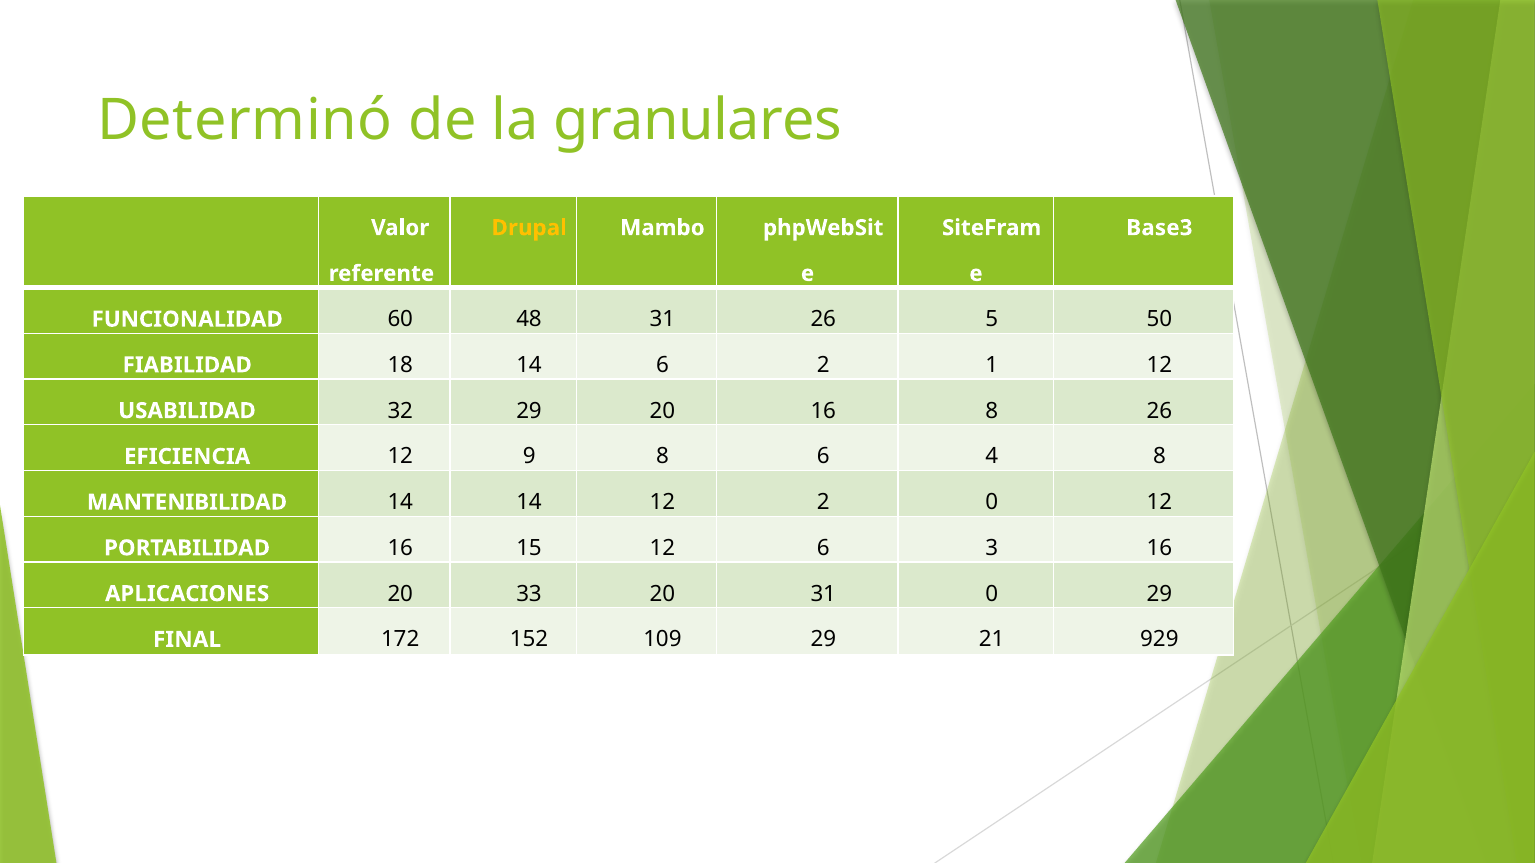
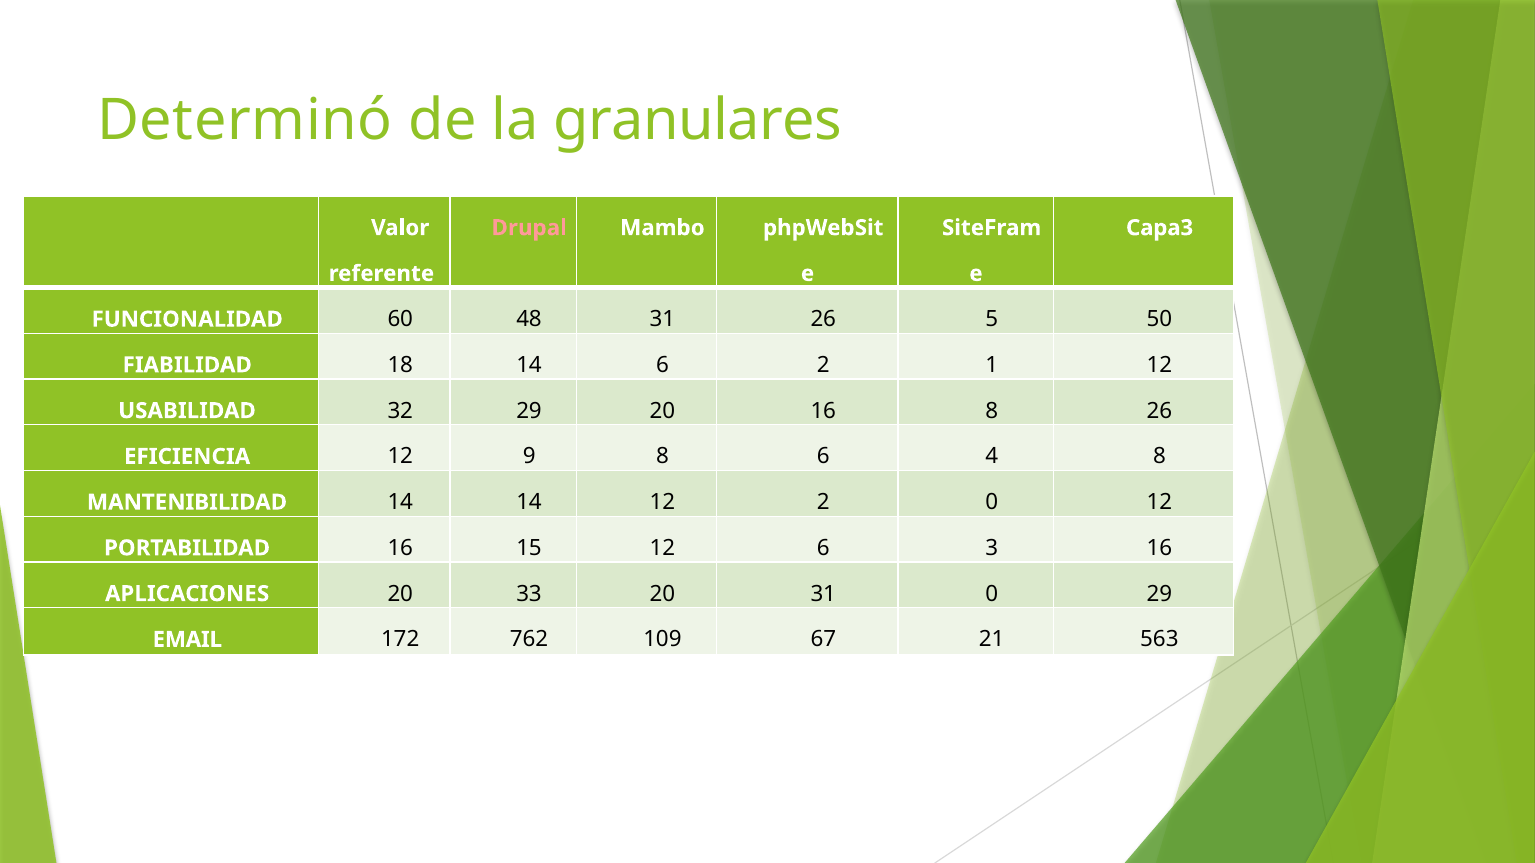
Drupal colour: yellow -> pink
Base3: Base3 -> Capa3
FINAL: FINAL -> EMAIL
152: 152 -> 762
109 29: 29 -> 67
929: 929 -> 563
